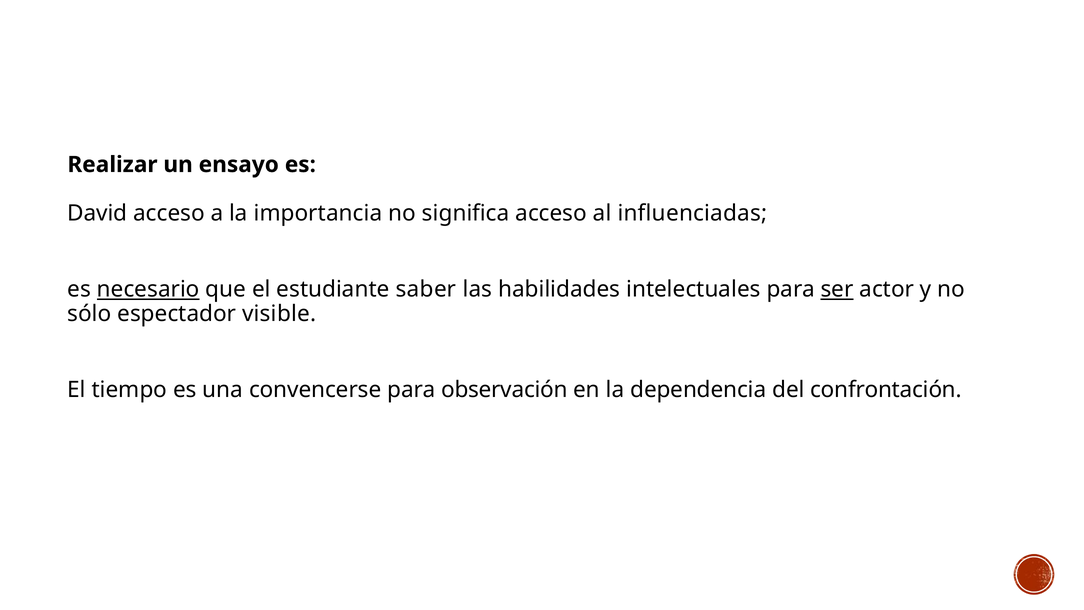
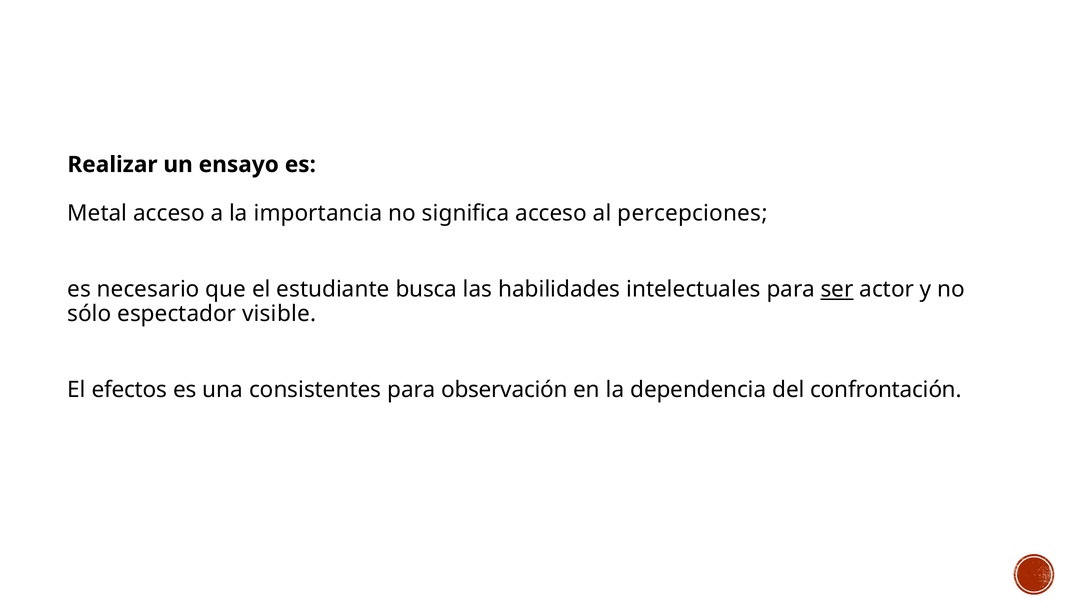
David: David -> Metal
influenciadas: influenciadas -> percepciones
necesario underline: present -> none
saber: saber -> busca
tiempo: tiempo -> efectos
convencerse: convencerse -> consistentes
